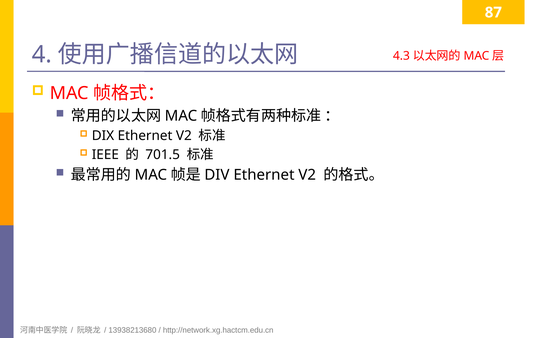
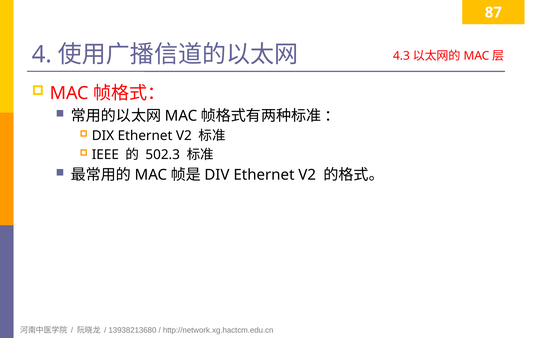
701.5: 701.5 -> 502.3
